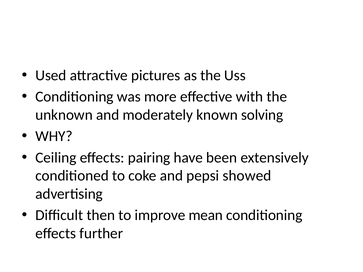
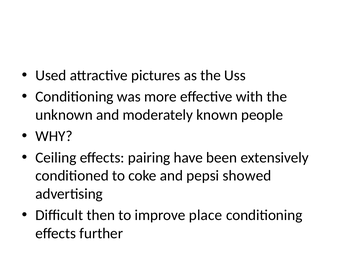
solving: solving -> people
mean: mean -> place
